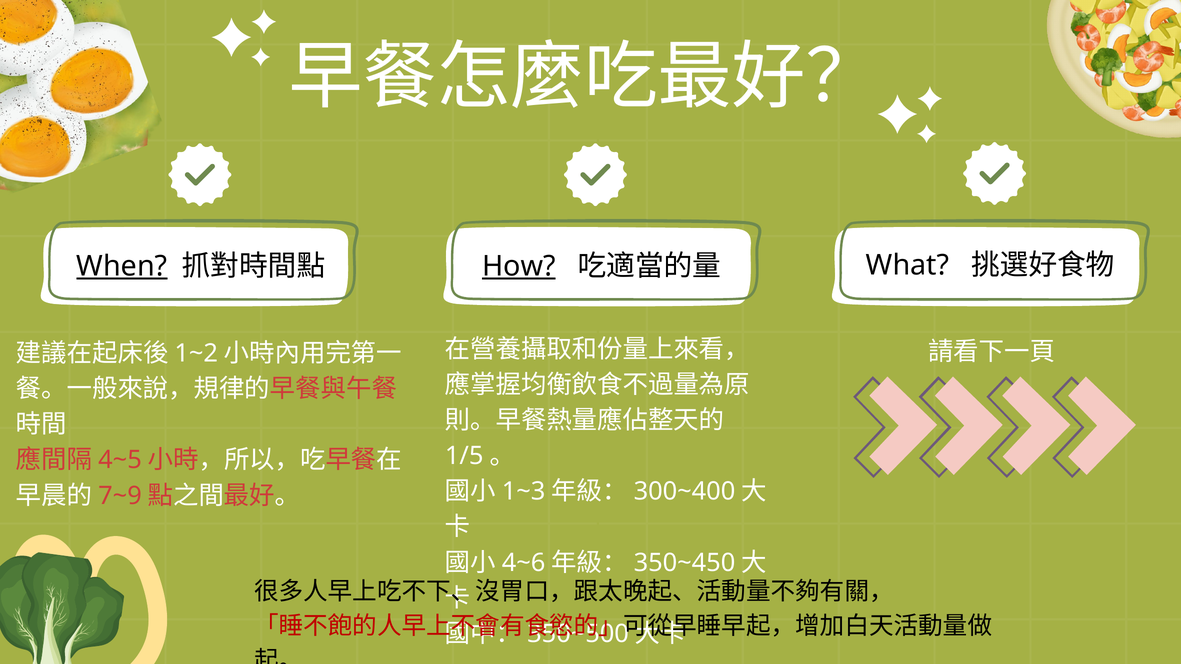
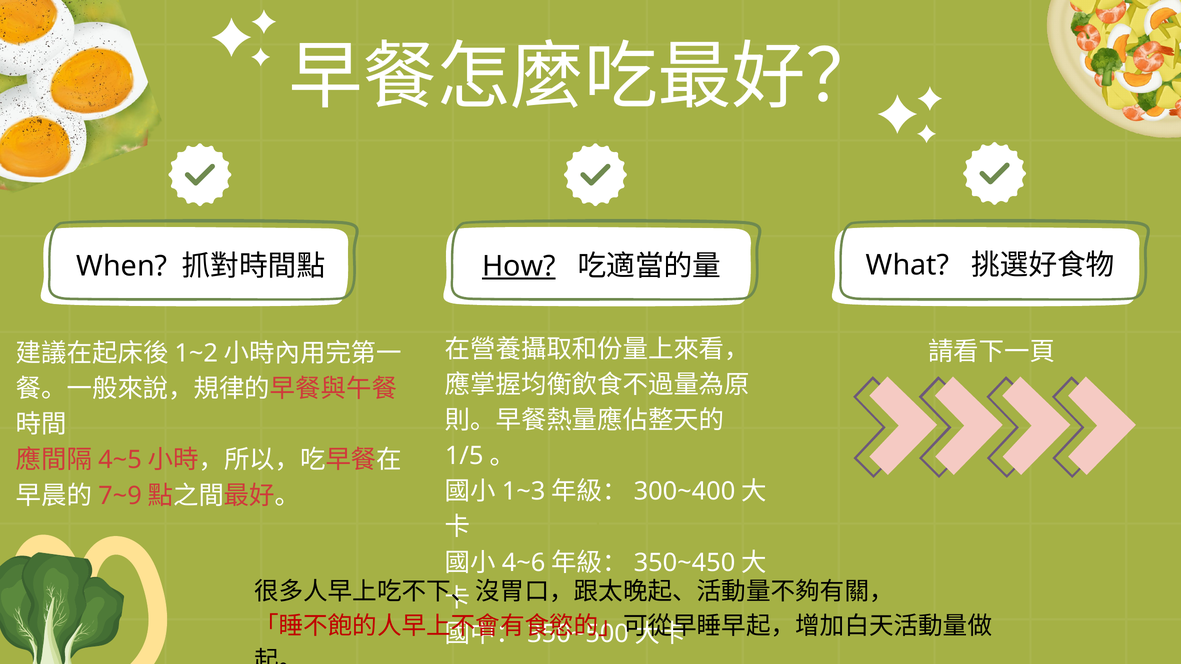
When underline: present -> none
